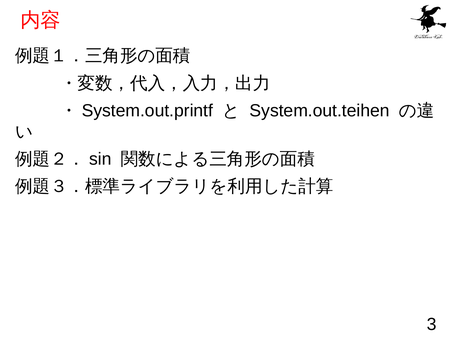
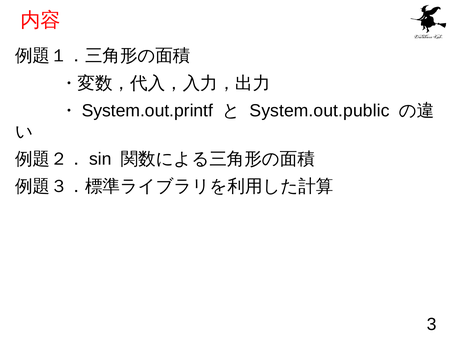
System.out.teihen: System.out.teihen -> System.out.public
